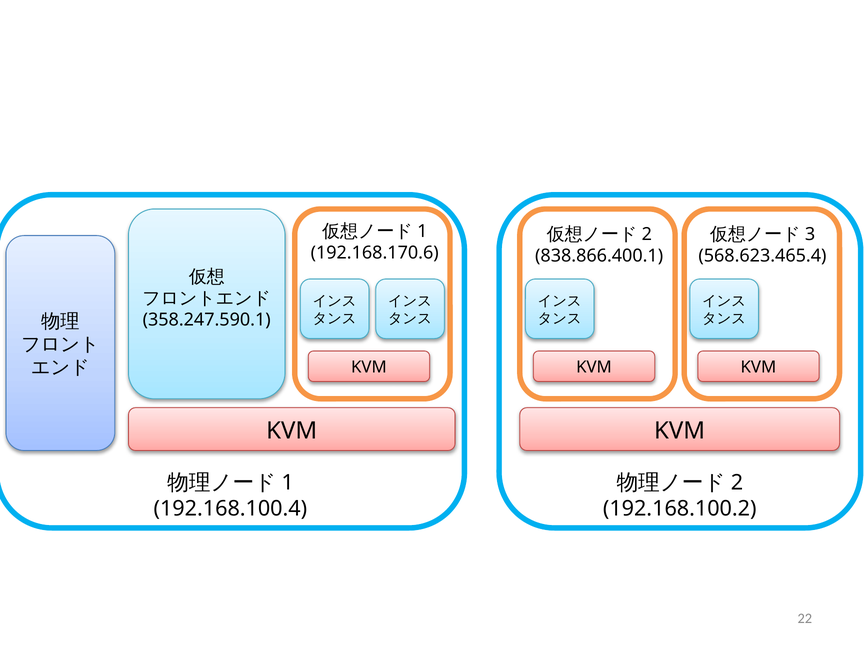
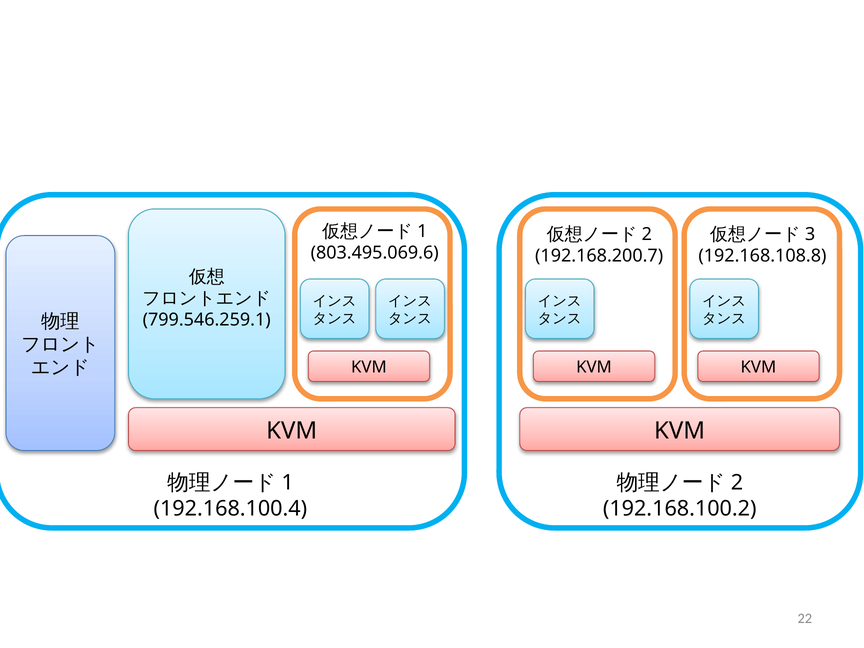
192.168.170.6: 192.168.170.6 -> 803.495.069.6
838.866.400.1: 838.866.400.1 -> 192.168.200.7
568.623.465.4: 568.623.465.4 -> 192.168.108.8
358.247.590.1: 358.247.590.1 -> 799.546.259.1
